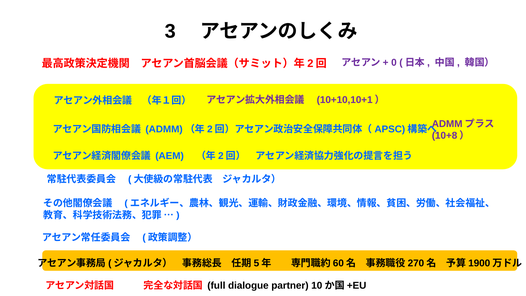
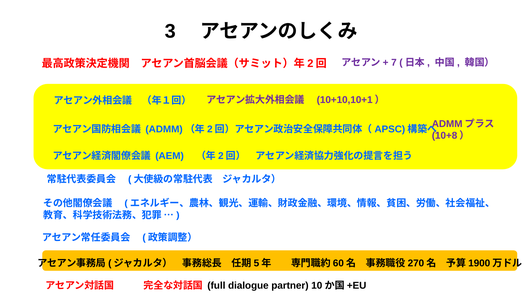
0: 0 -> 7
